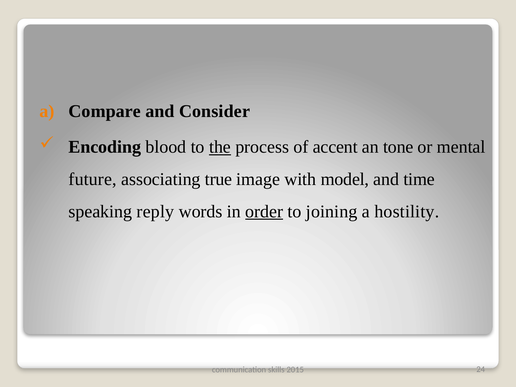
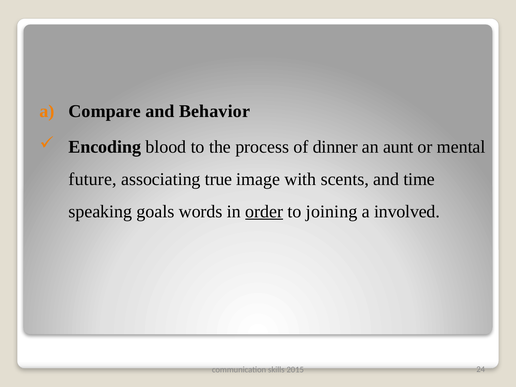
Consider: Consider -> Behavior
the underline: present -> none
accent: accent -> dinner
tone: tone -> aunt
model: model -> scents
reply: reply -> goals
hostility: hostility -> involved
